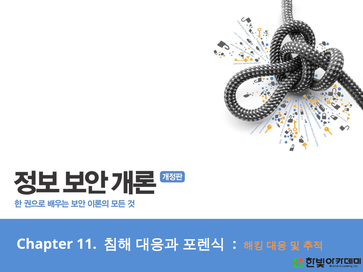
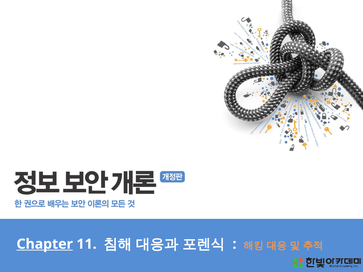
Chapter underline: none -> present
